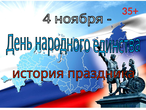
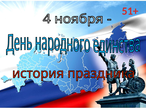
35+: 35+ -> 51+
